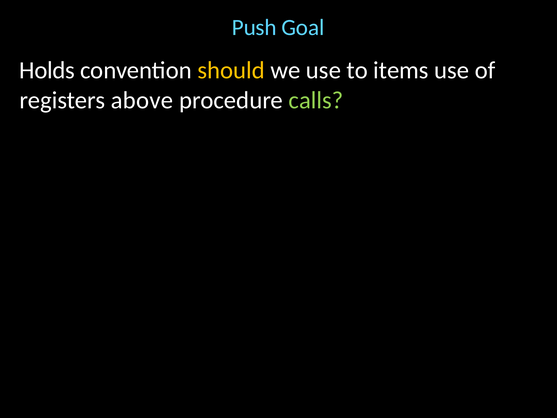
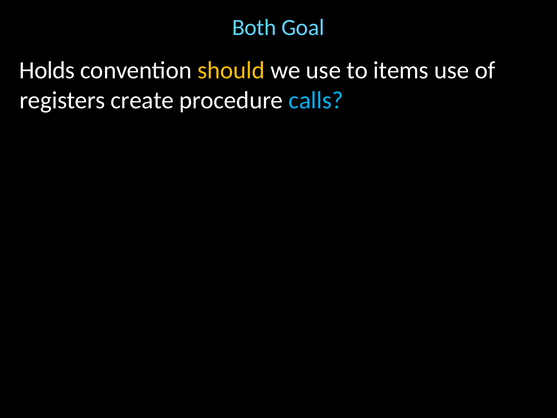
Push: Push -> Both
above: above -> create
calls colour: light green -> light blue
